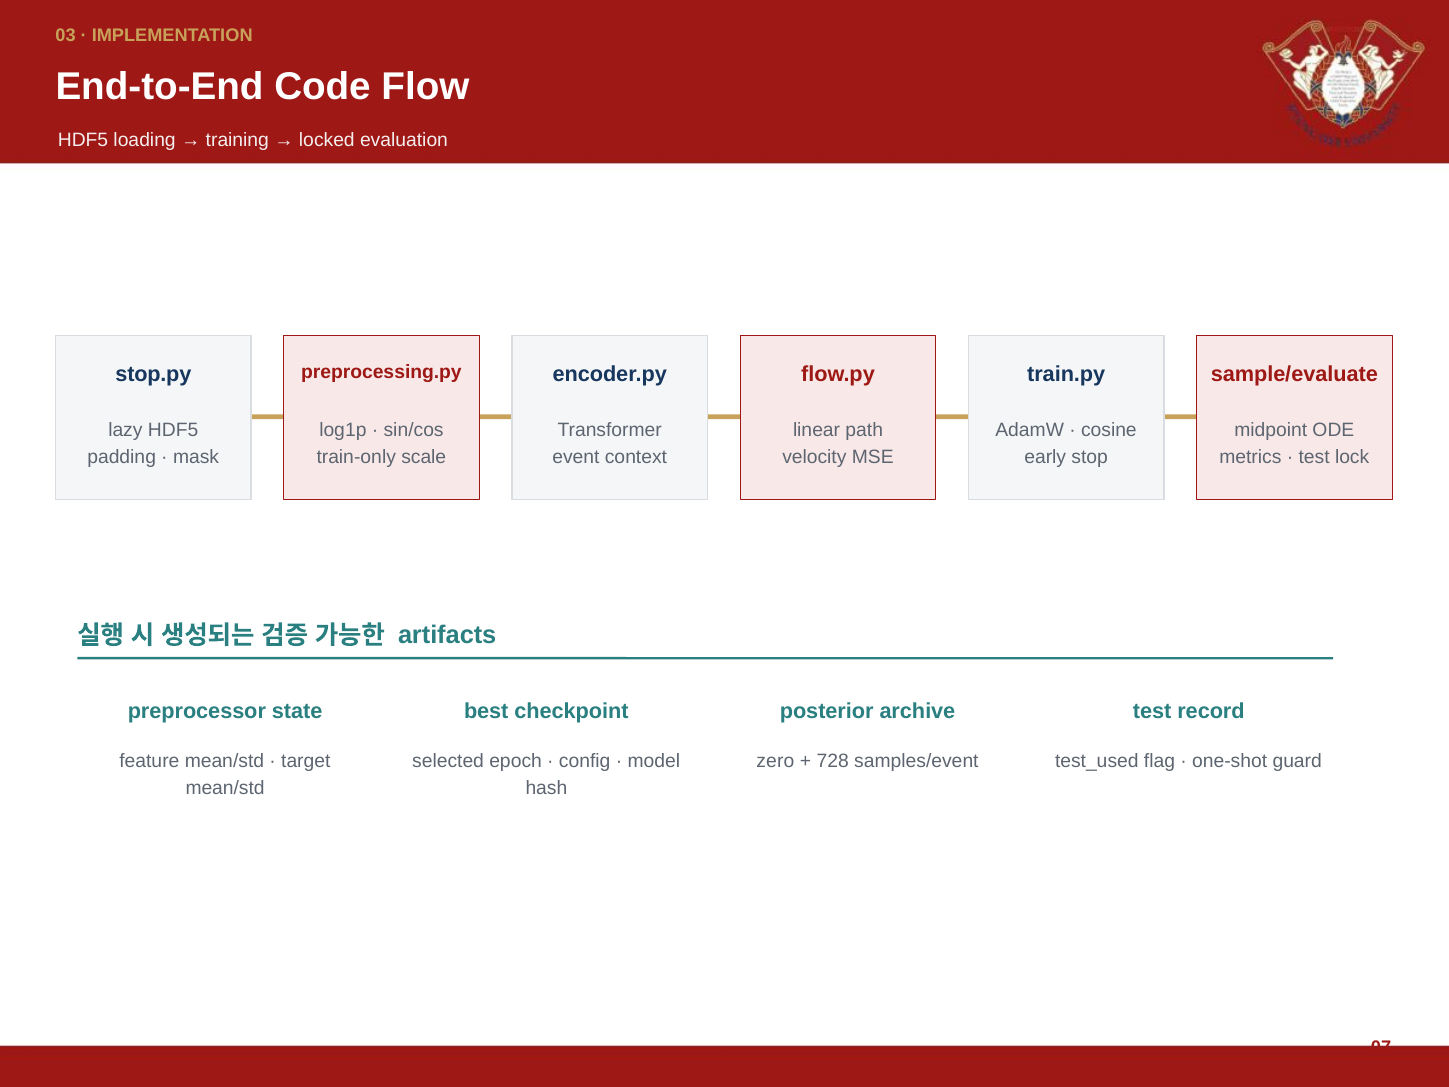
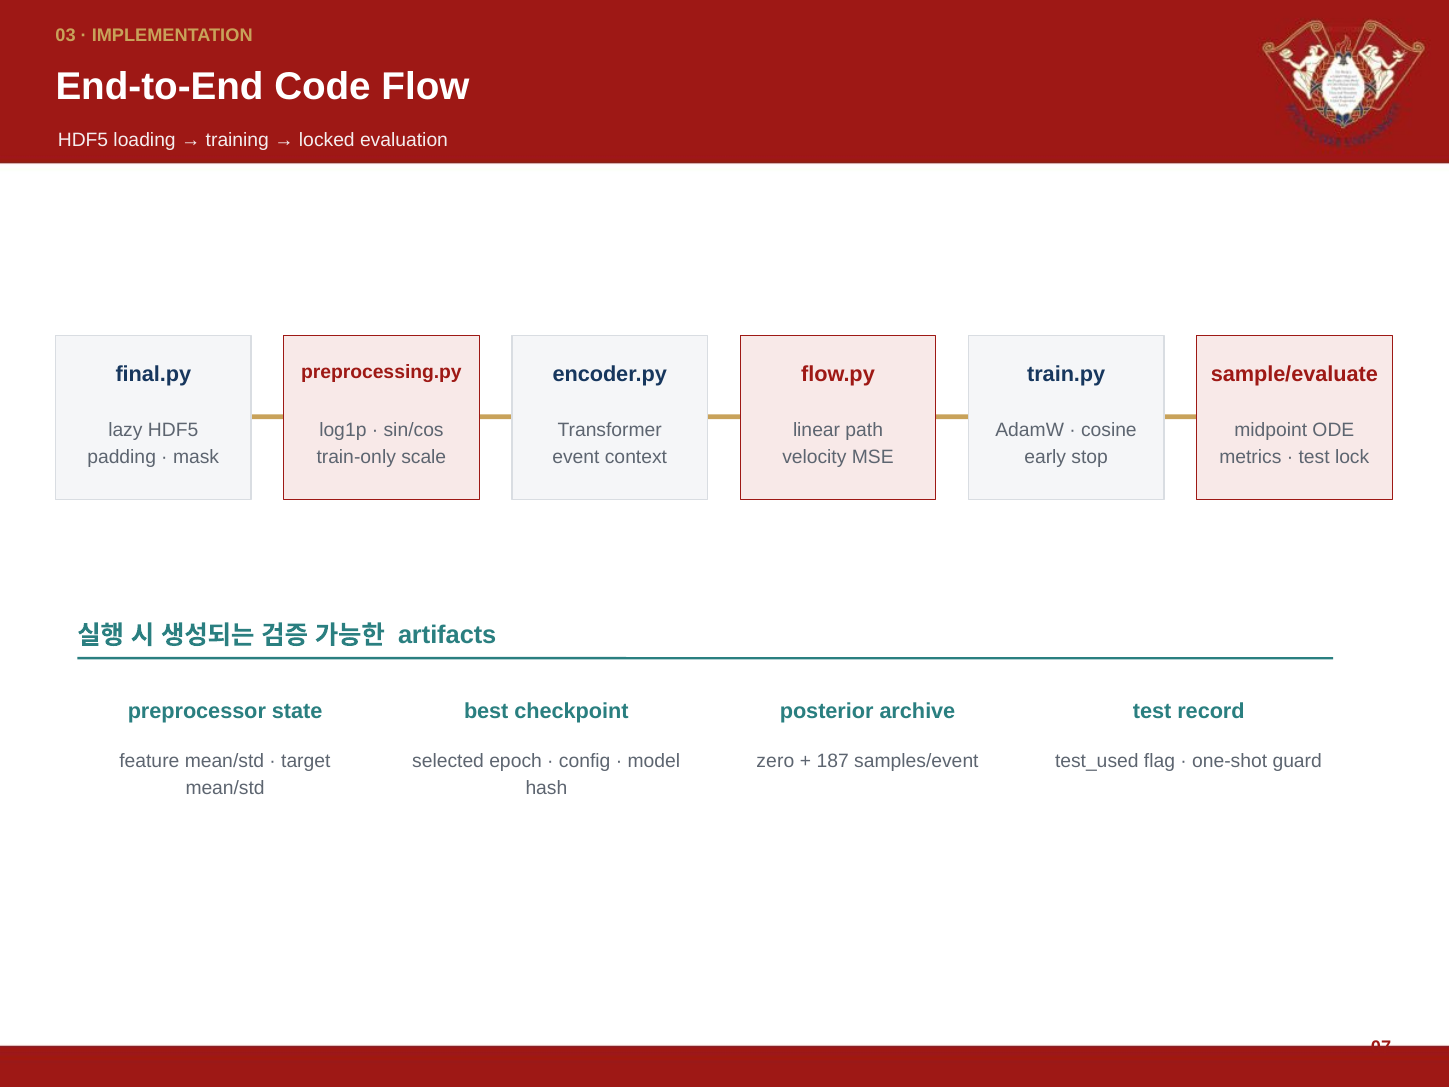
stop.py: stop.py -> final.py
728: 728 -> 187
